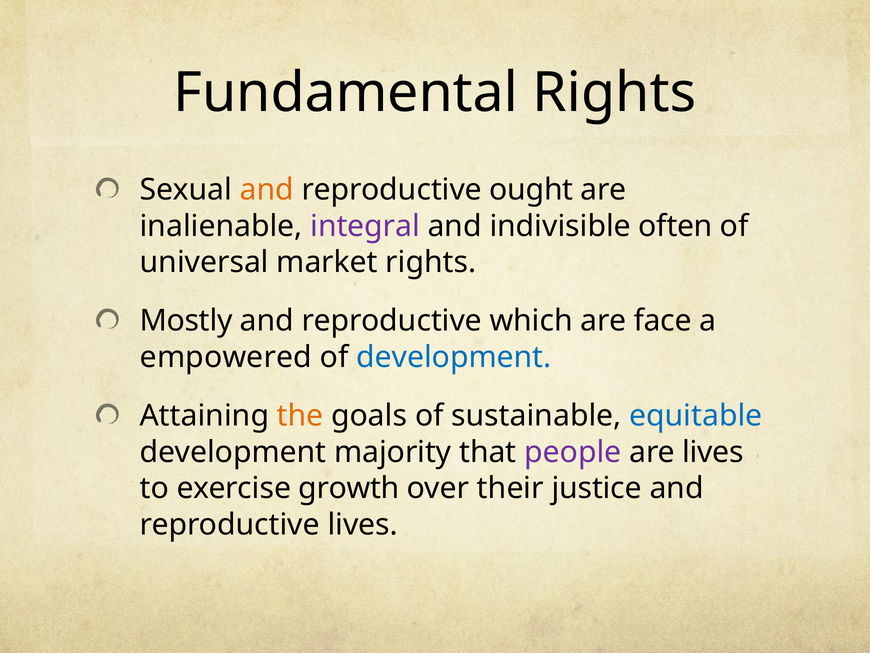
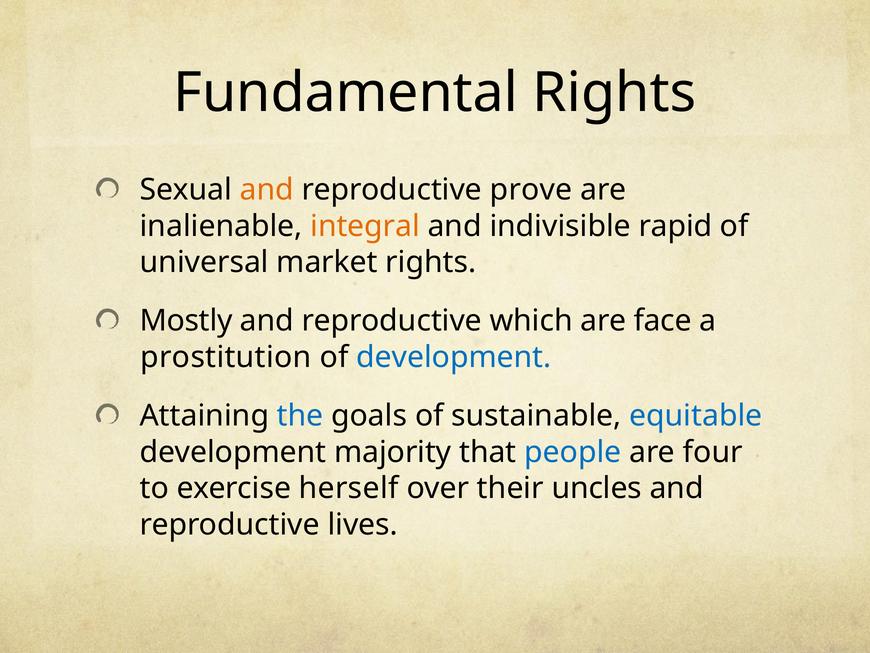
ought: ought -> prove
integral colour: purple -> orange
often: often -> rapid
empowered: empowered -> prostitution
the colour: orange -> blue
people colour: purple -> blue
are lives: lives -> four
growth: growth -> herself
justice: justice -> uncles
